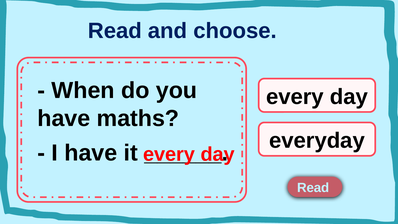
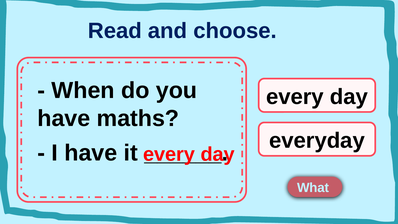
Read at (313, 188): Read -> What
